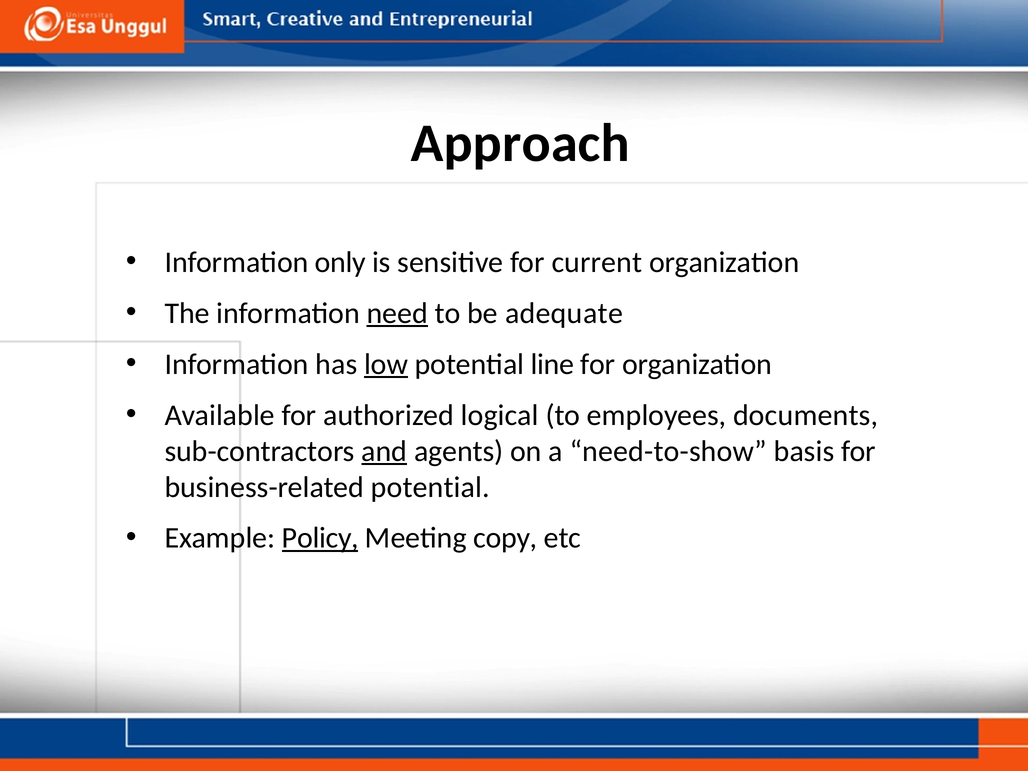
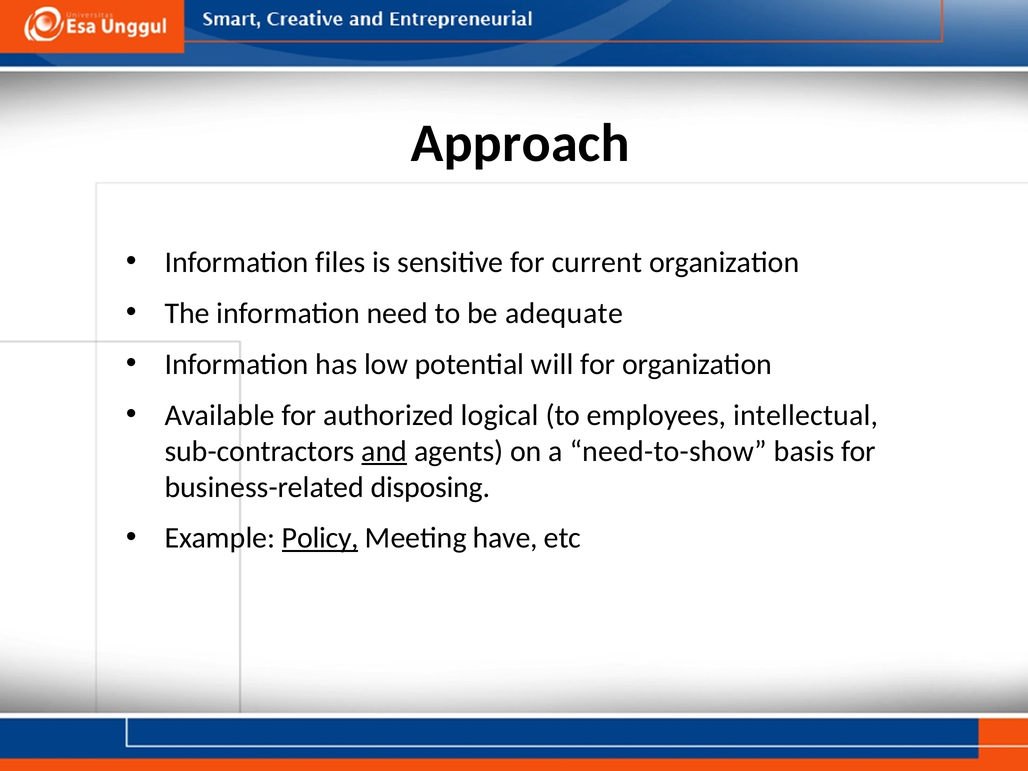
only: only -> files
need underline: present -> none
low underline: present -> none
line: line -> will
documents: documents -> intellectual
business-related potential: potential -> disposing
copy: copy -> have
